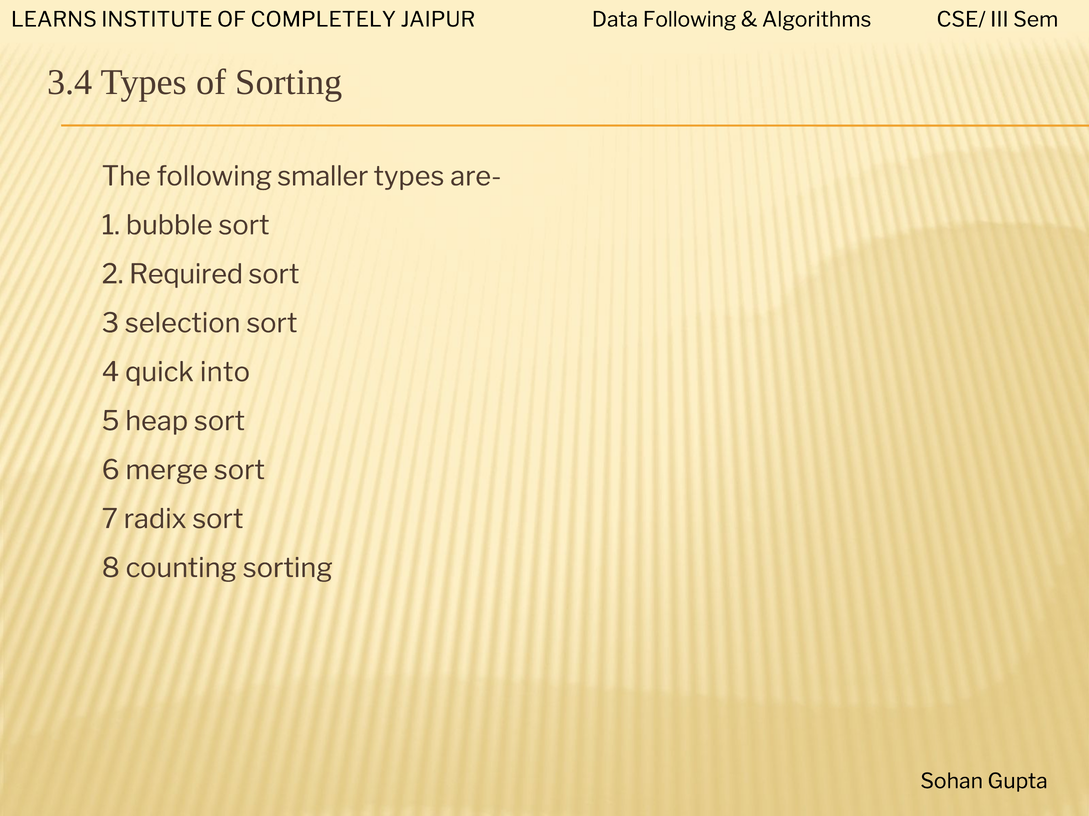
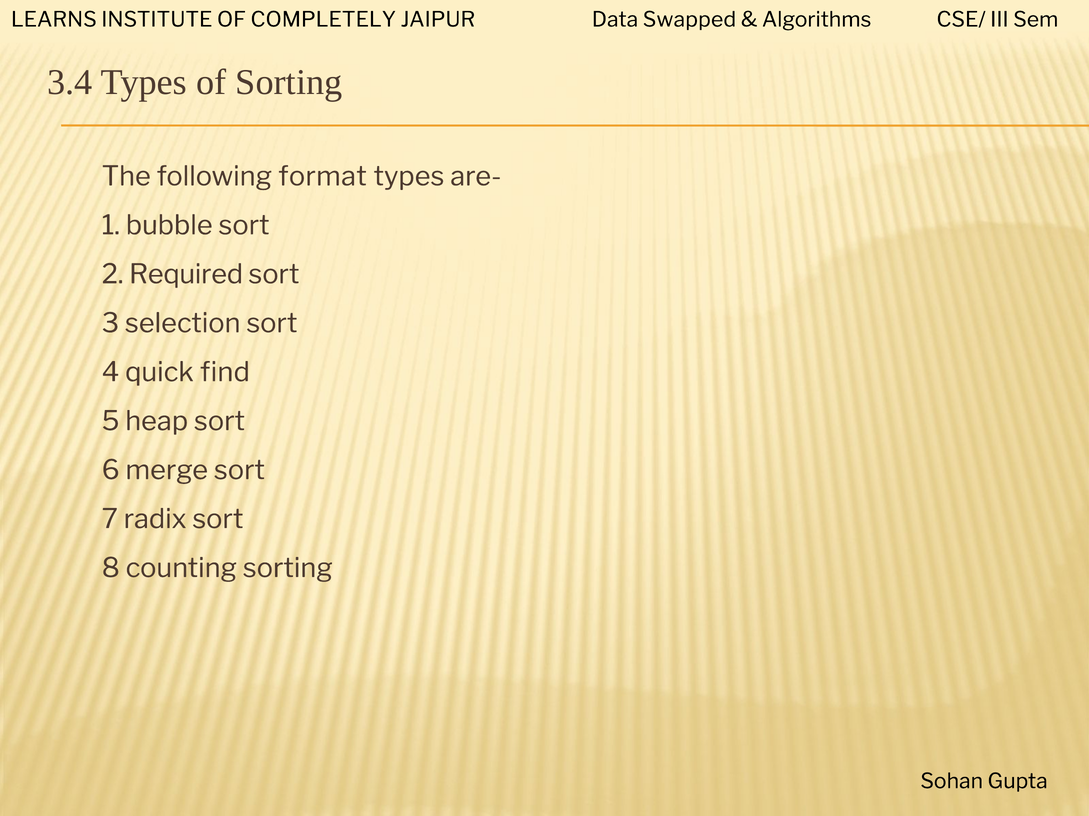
Data Following: Following -> Swapped
smaller: smaller -> format
into: into -> find
